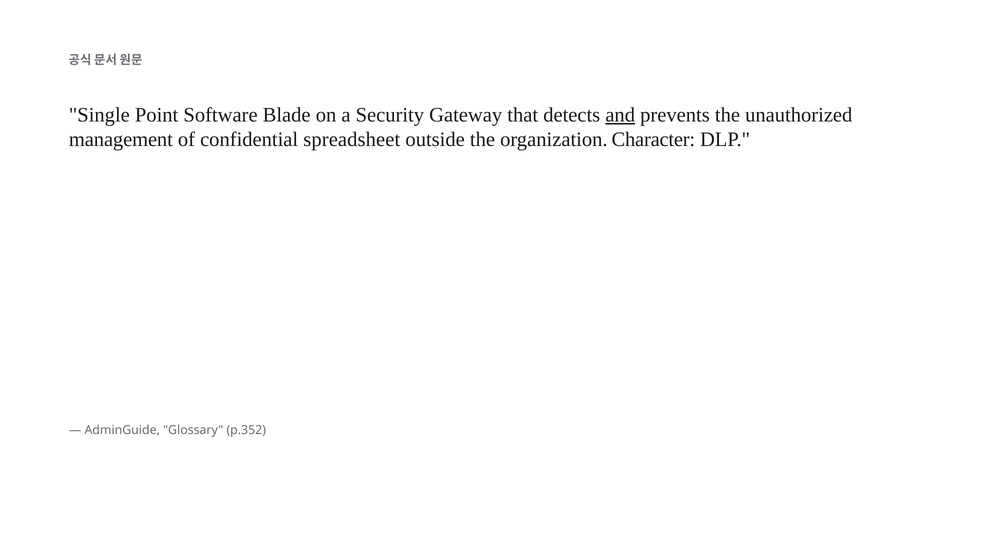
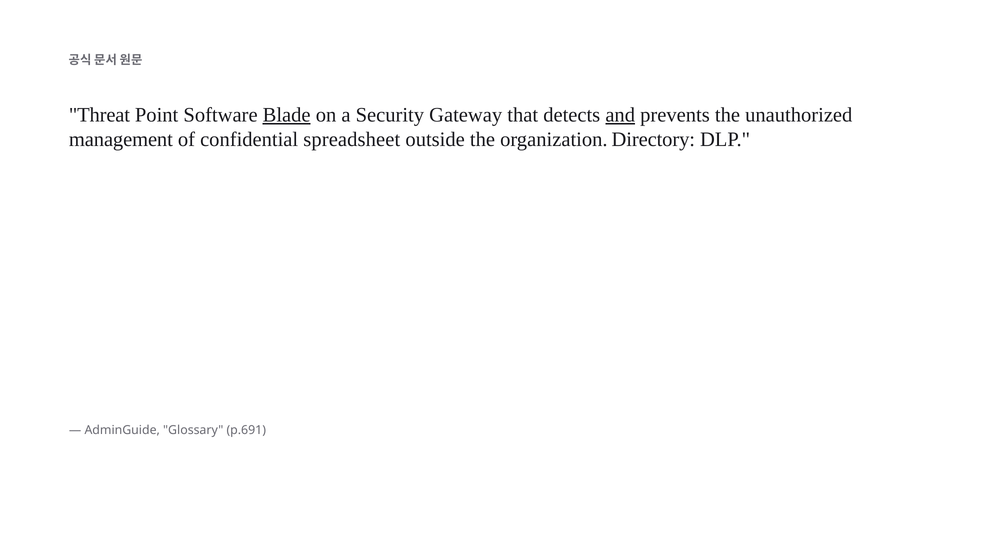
Single: Single -> Threat
Blade underline: none -> present
Character: Character -> Directory
p.352: p.352 -> p.691
